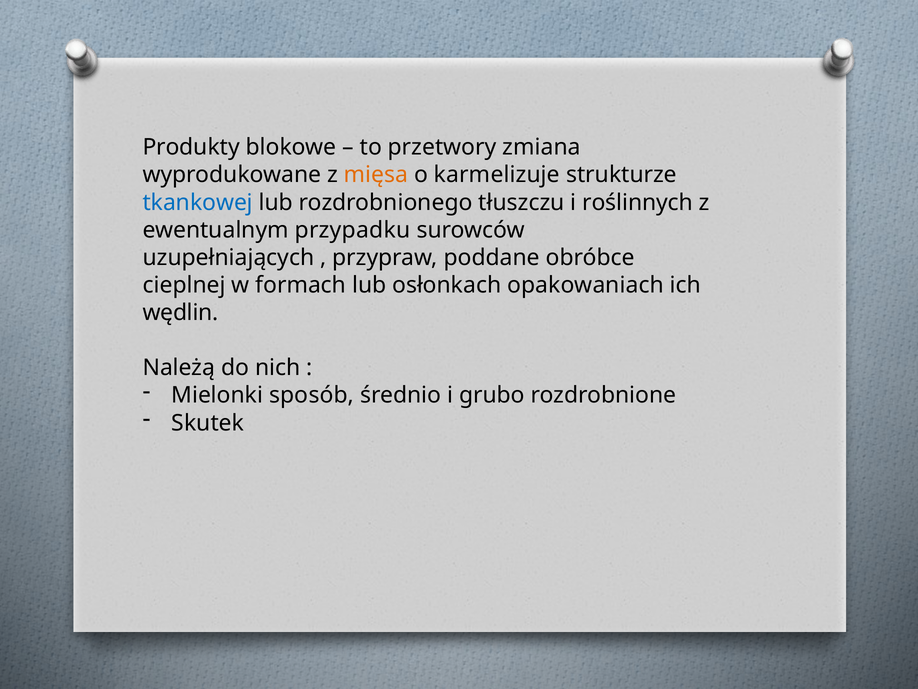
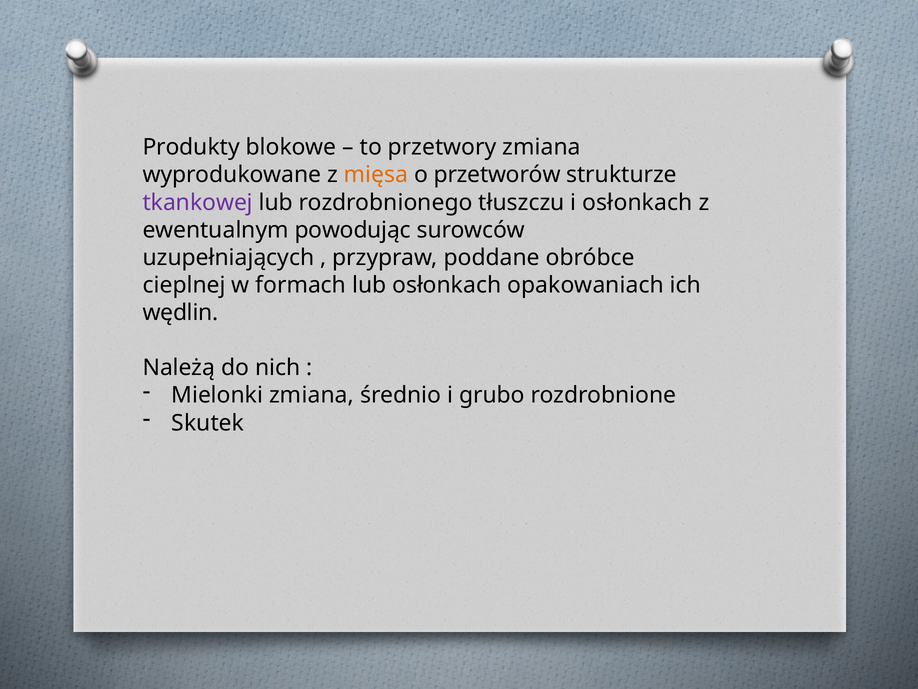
karmelizuje: karmelizuje -> przetworów
tkankowej colour: blue -> purple
i roślinnych: roślinnych -> osłonkach
przypadku: przypadku -> powodując
Mielonki sposób: sposób -> zmiana
